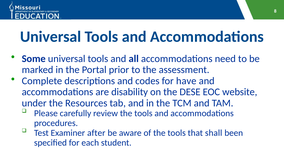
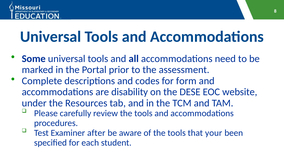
have: have -> form
shall: shall -> your
